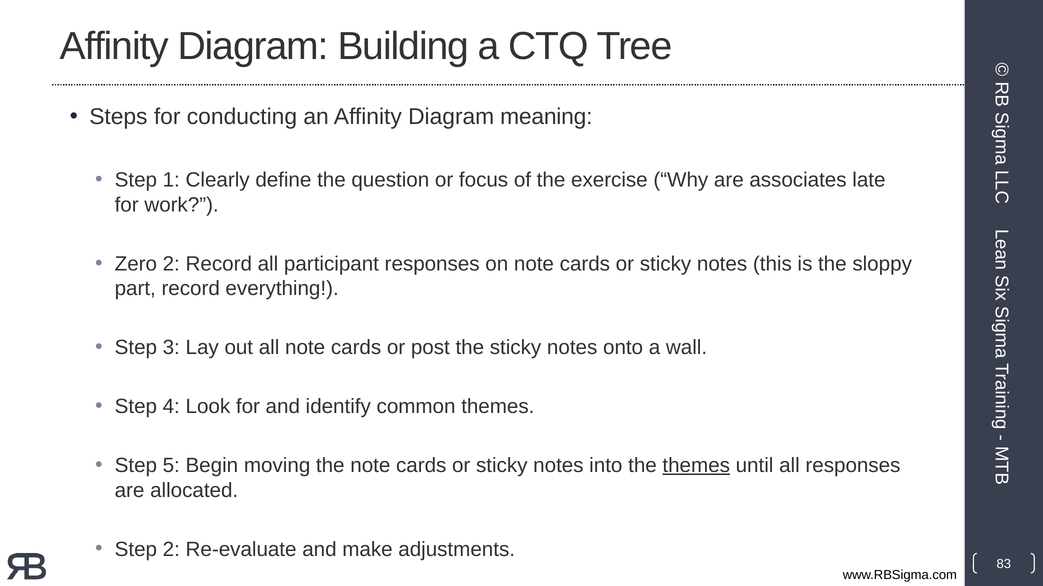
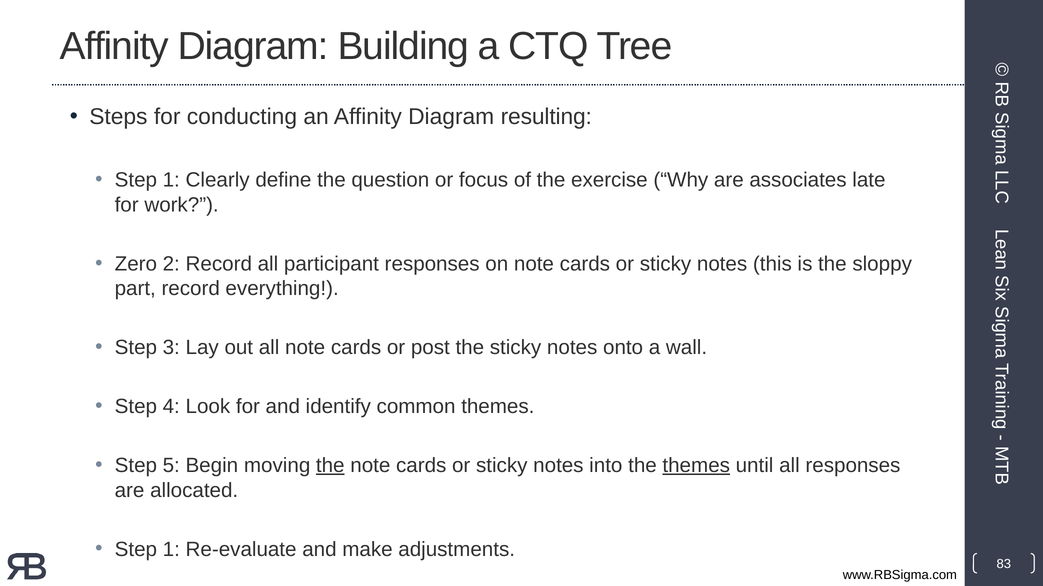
meaning: meaning -> resulting
the at (330, 466) underline: none -> present
2 at (171, 550): 2 -> 1
